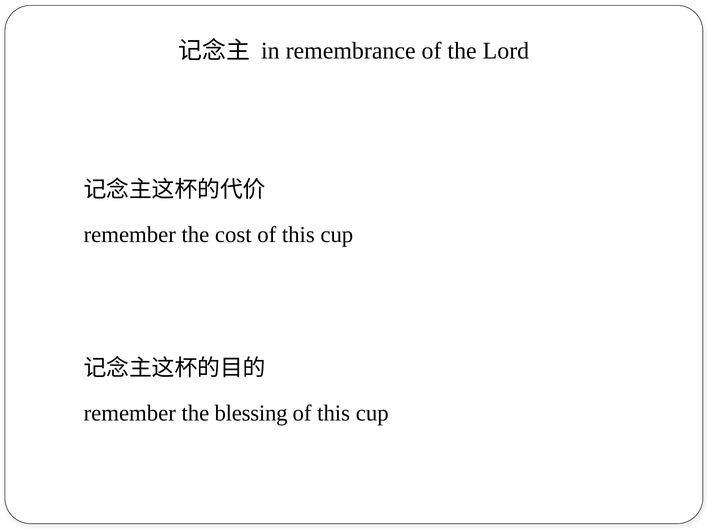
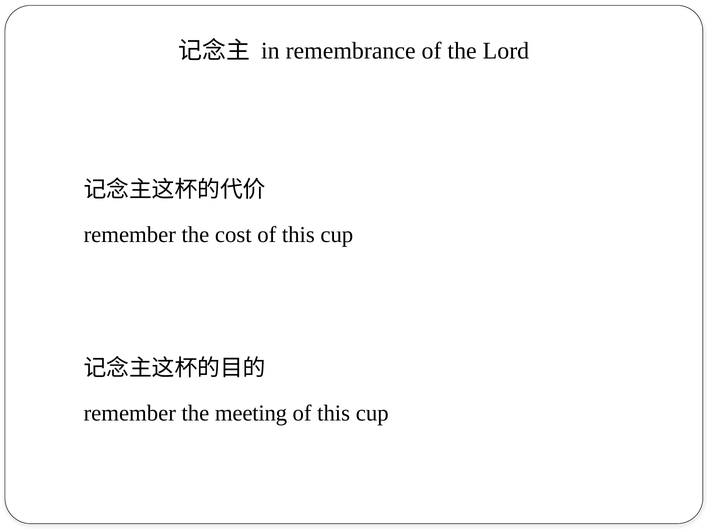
blessing: blessing -> meeting
